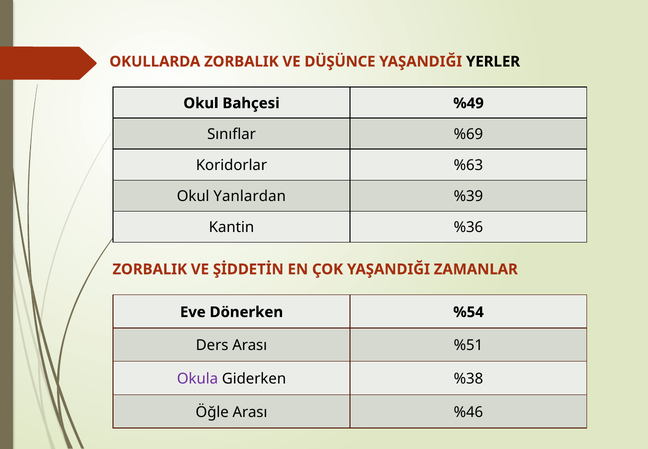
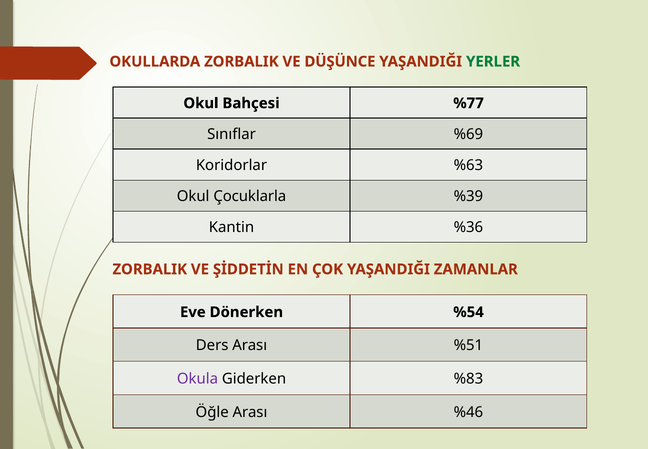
YERLER colour: black -> green
%49: %49 -> %77
Yanlardan: Yanlardan -> Çocuklarla
%38: %38 -> %83
